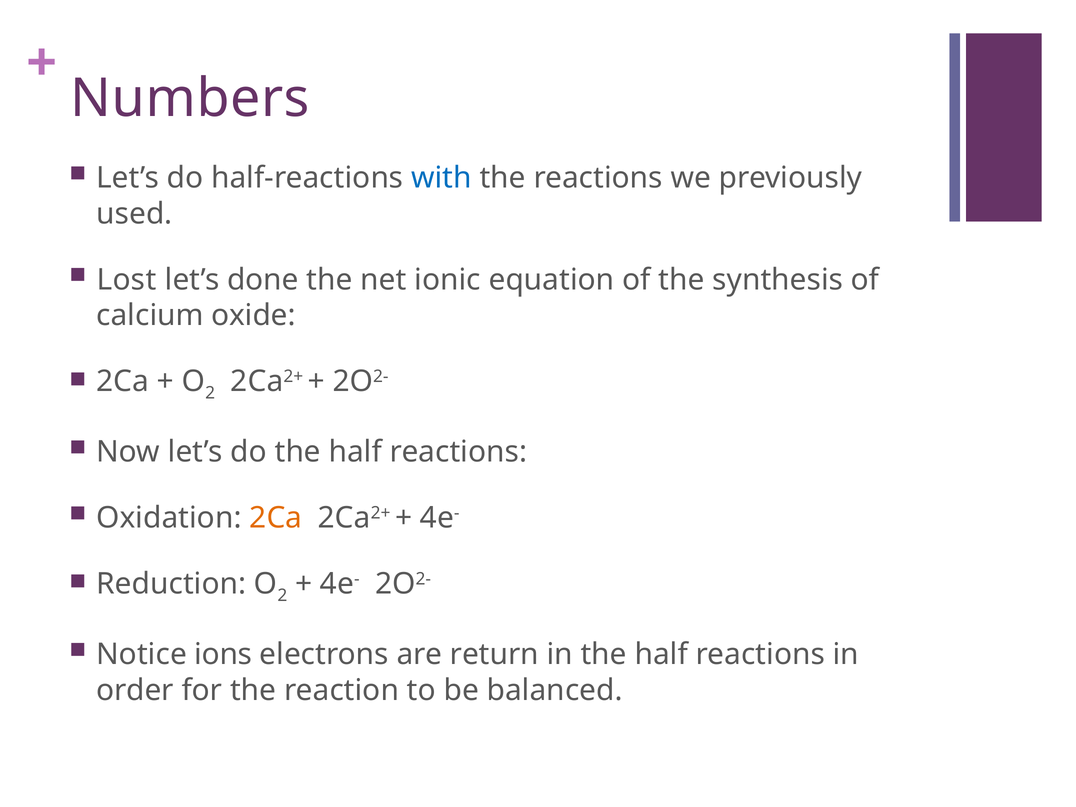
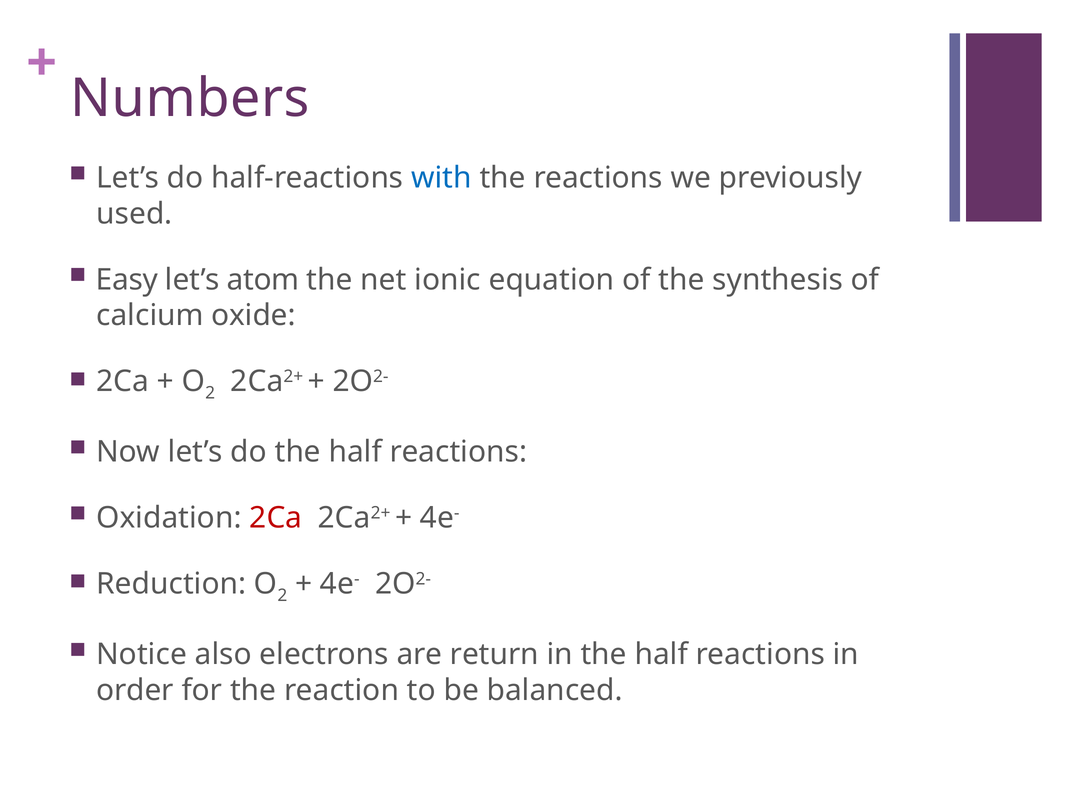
Lost: Lost -> Easy
done: done -> atom
2Ca at (276, 518) colour: orange -> red
ions: ions -> also
